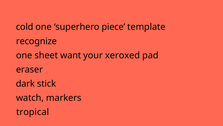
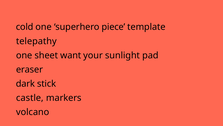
recognize: recognize -> telepathy
xeroxed: xeroxed -> sunlight
watch: watch -> castle
tropical: tropical -> volcano
